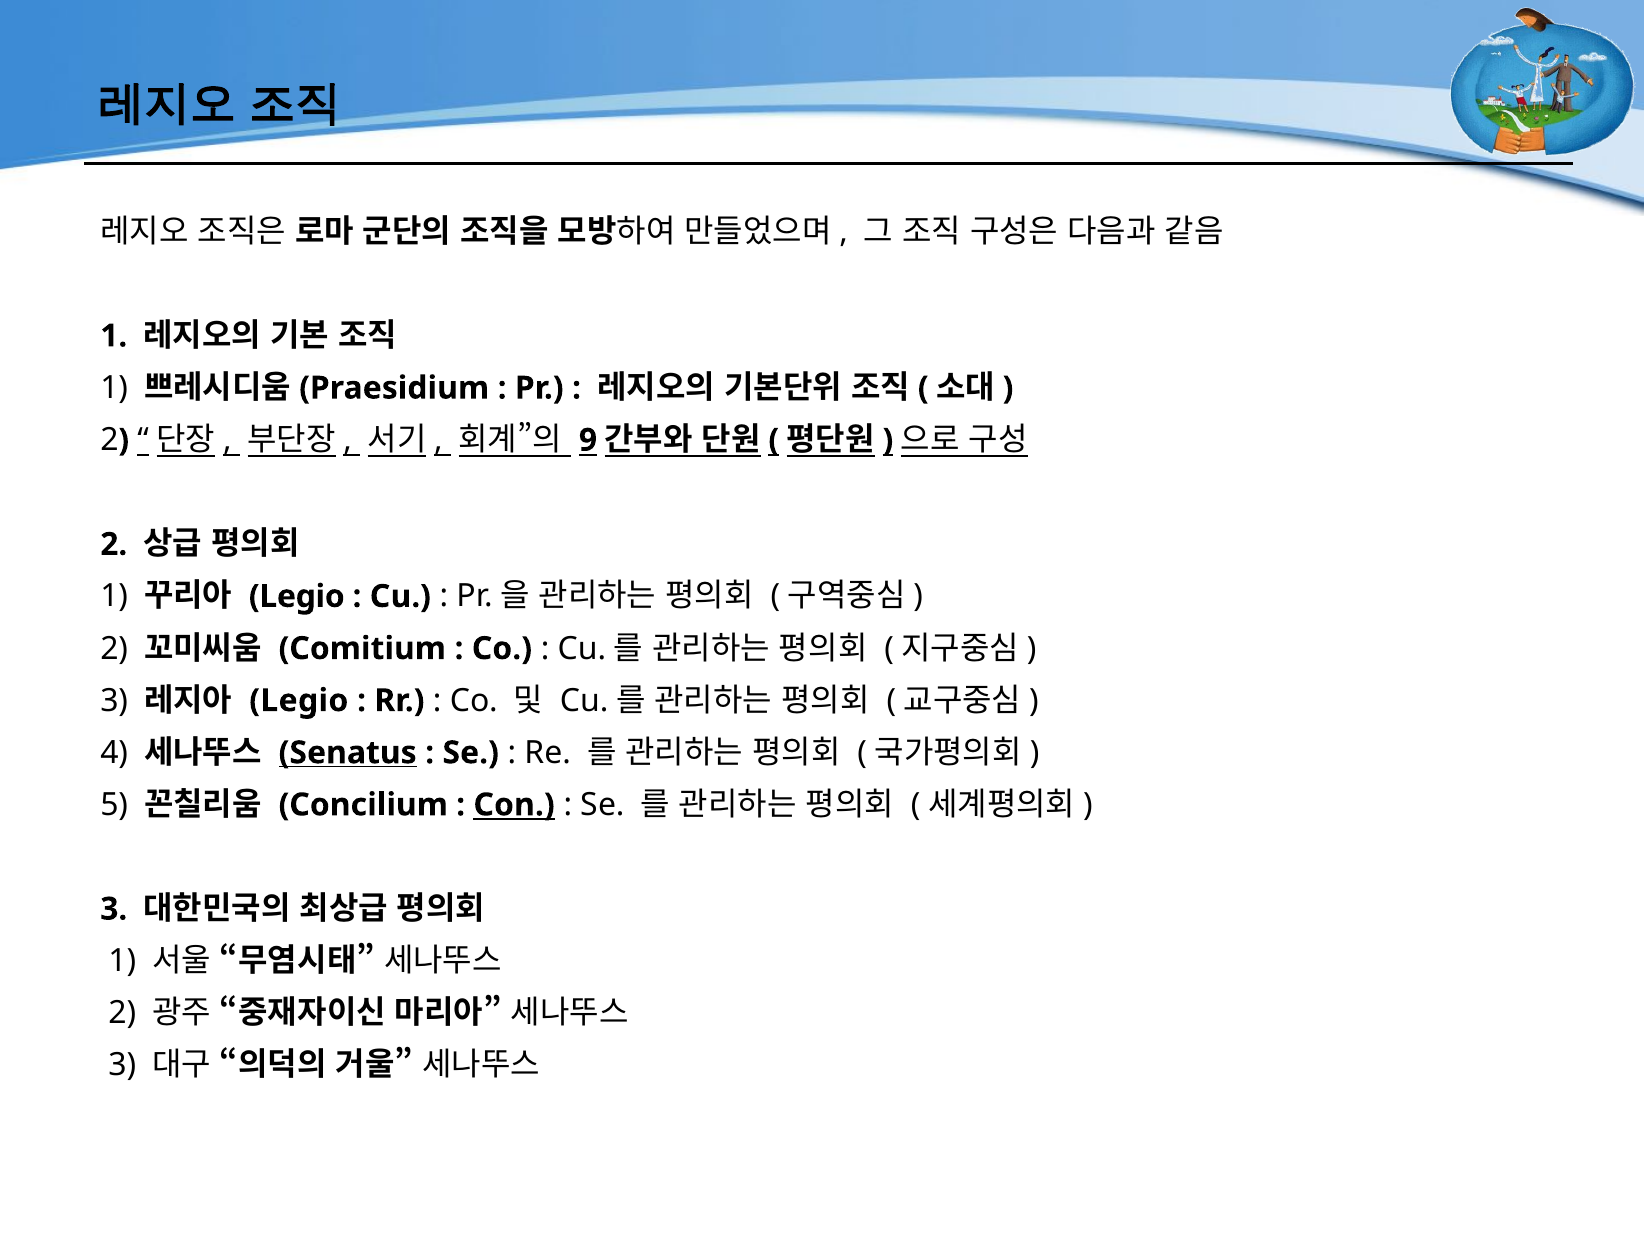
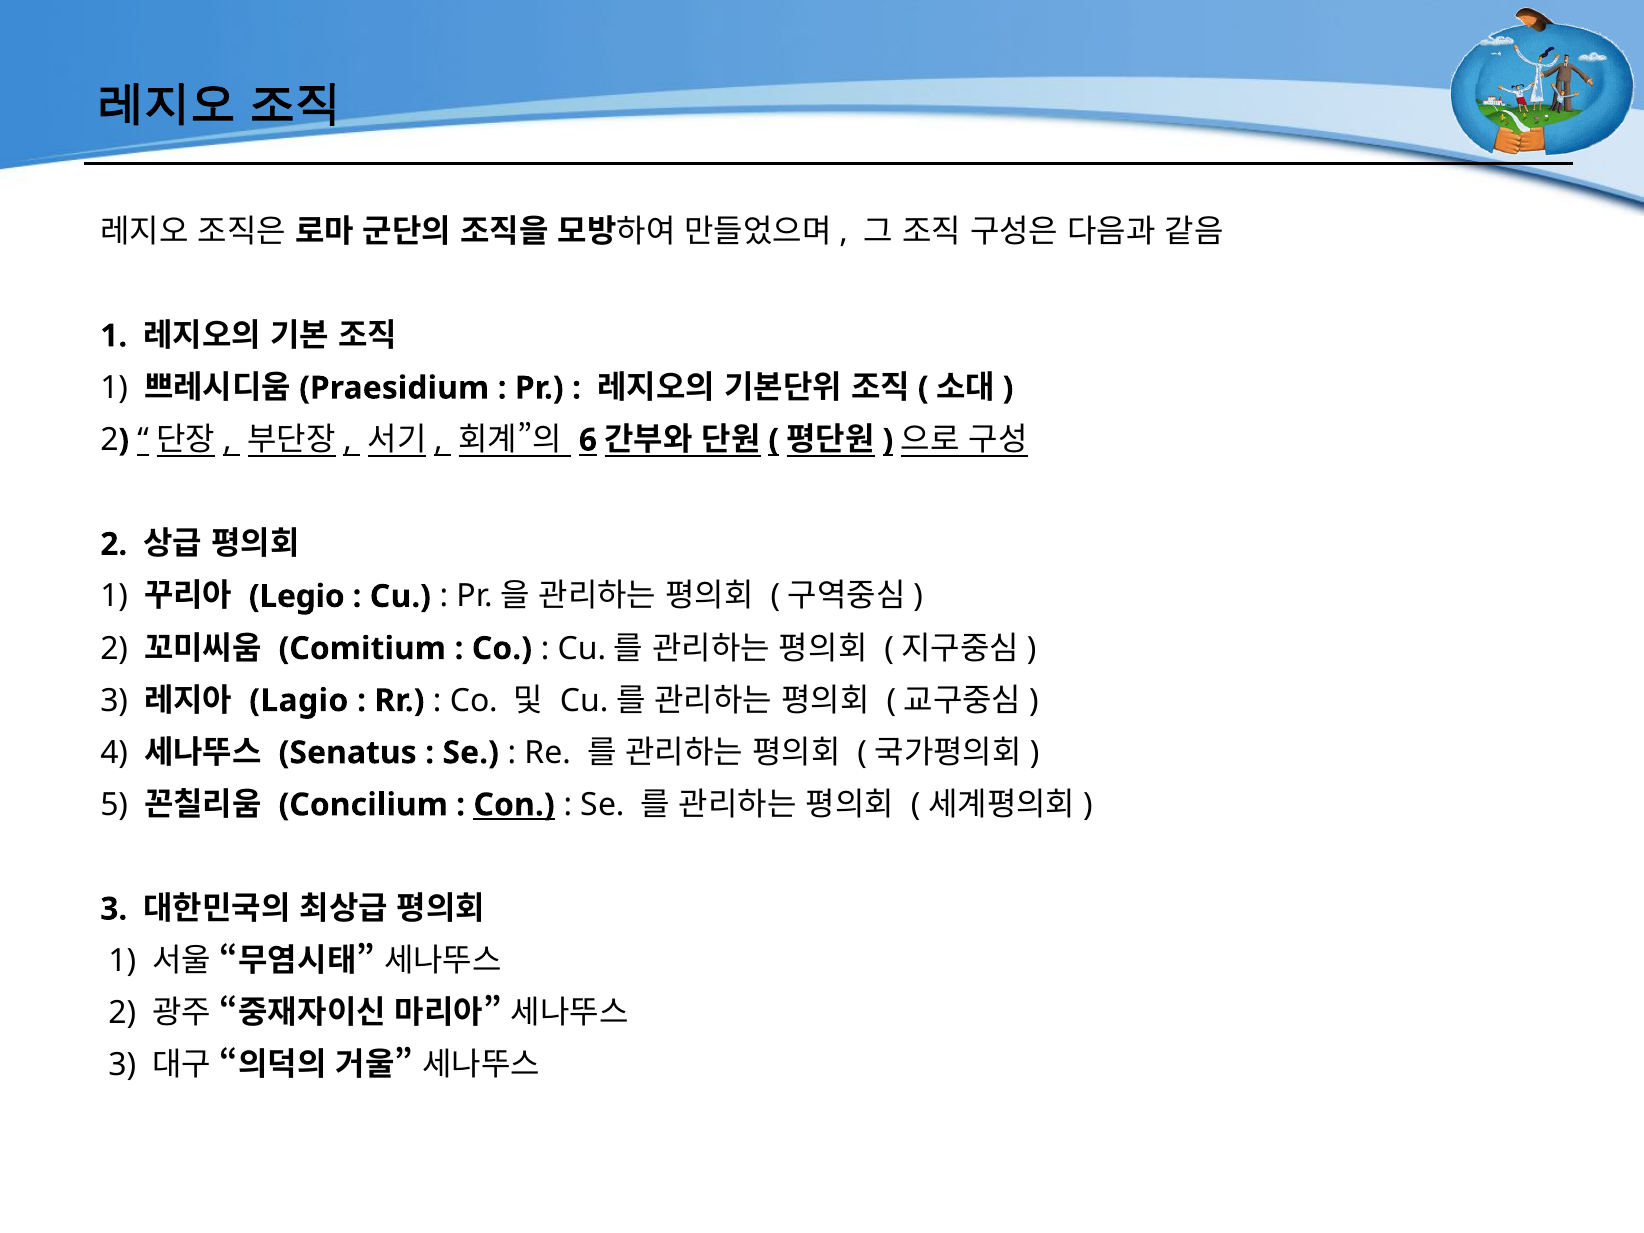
9: 9 -> 6
Legio at (299, 701): Legio -> Lagio
Senatus underline: present -> none
